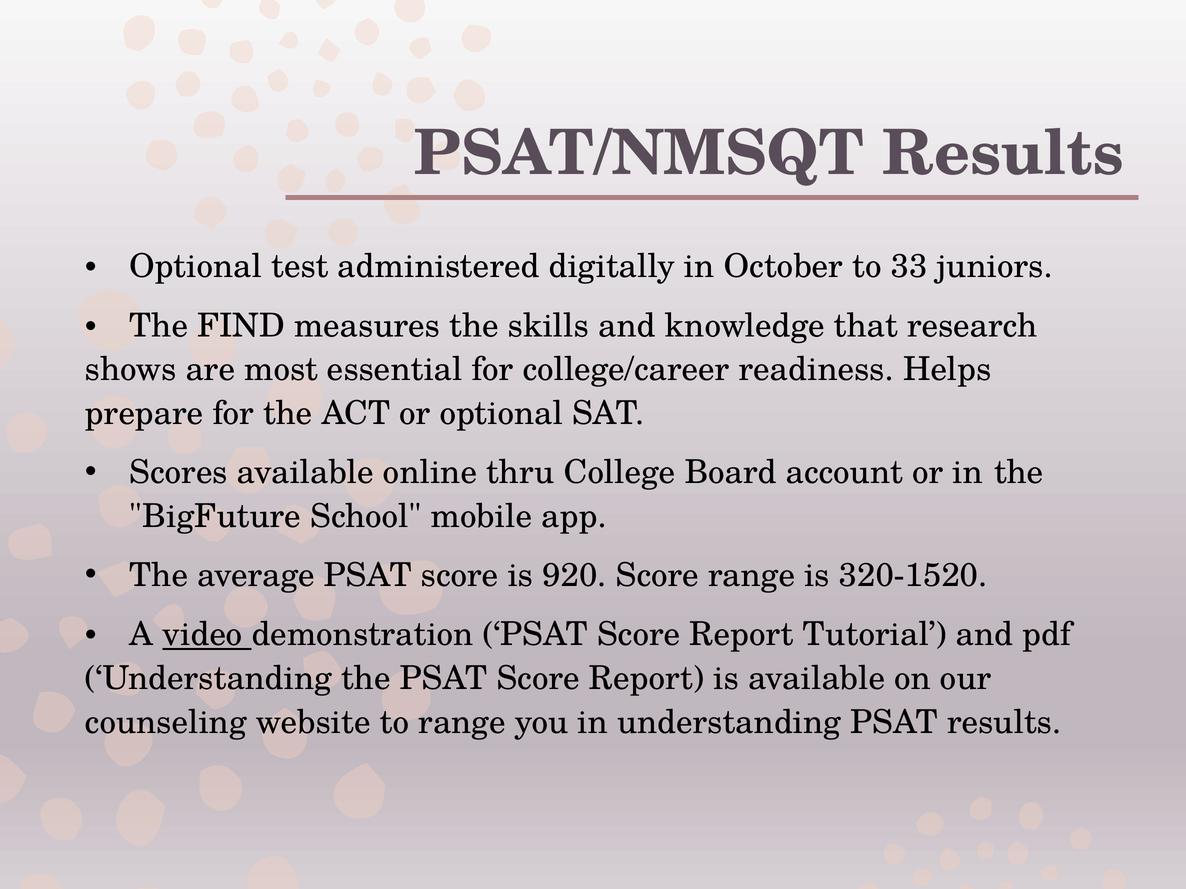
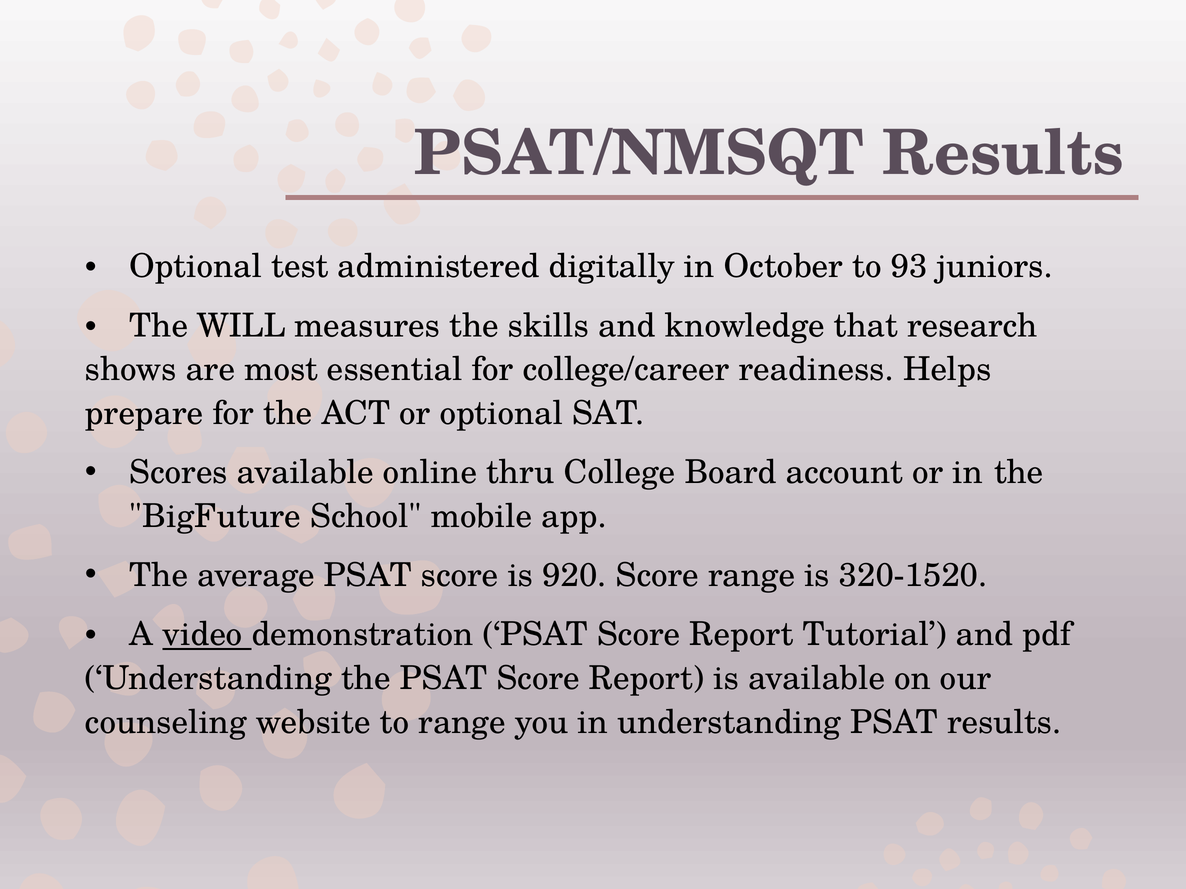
33: 33 -> 93
FIND: FIND -> WILL
